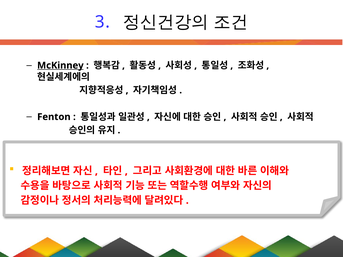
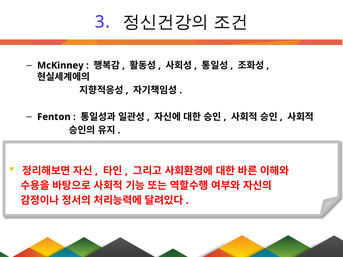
McKinney underline: present -> none
